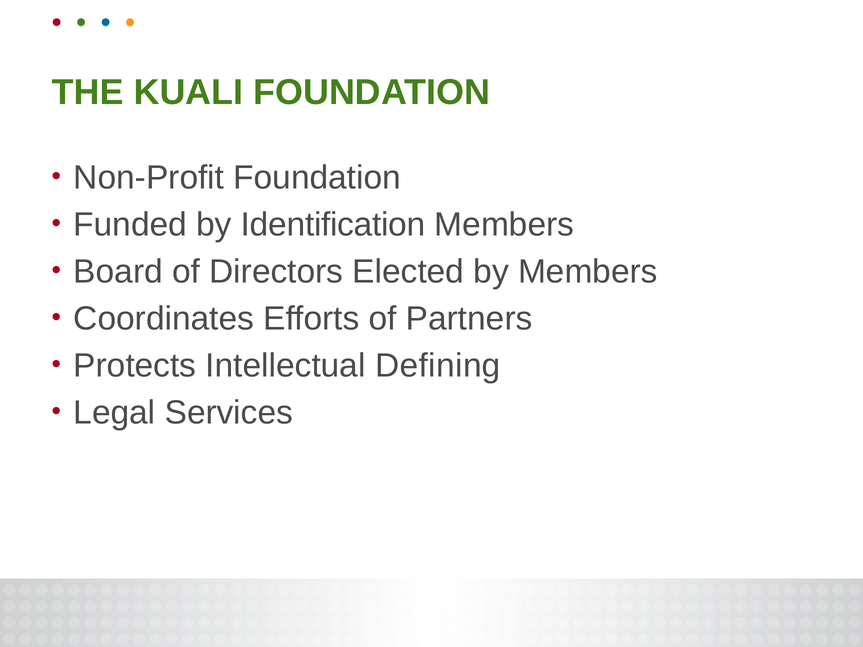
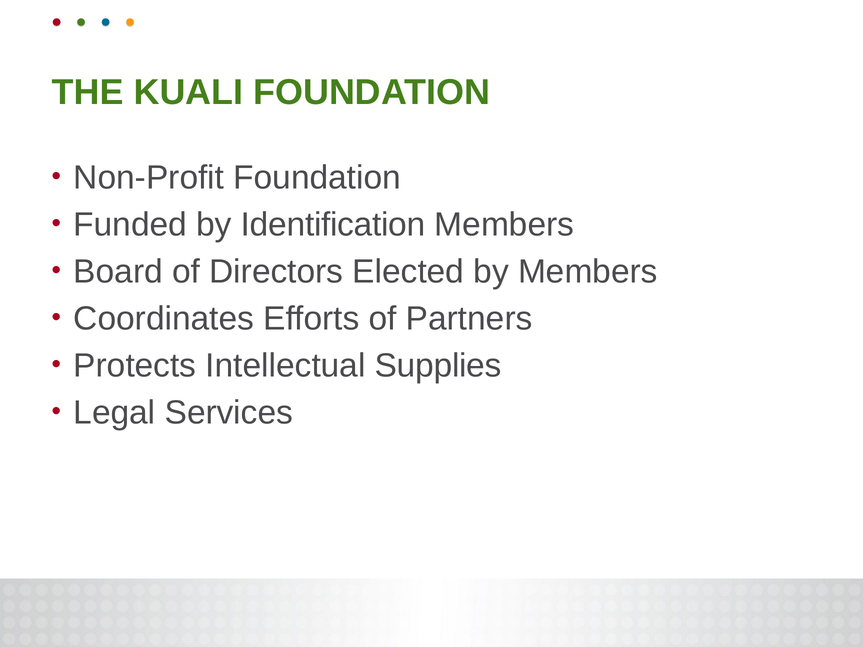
Defining: Defining -> Supplies
